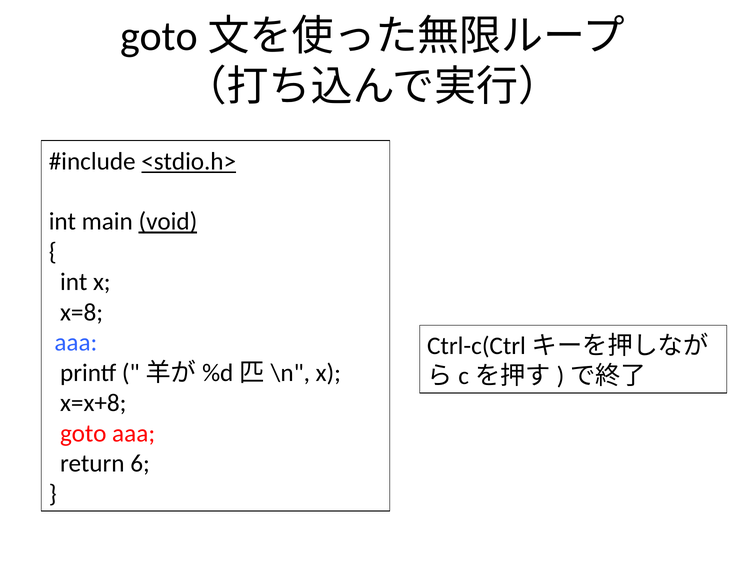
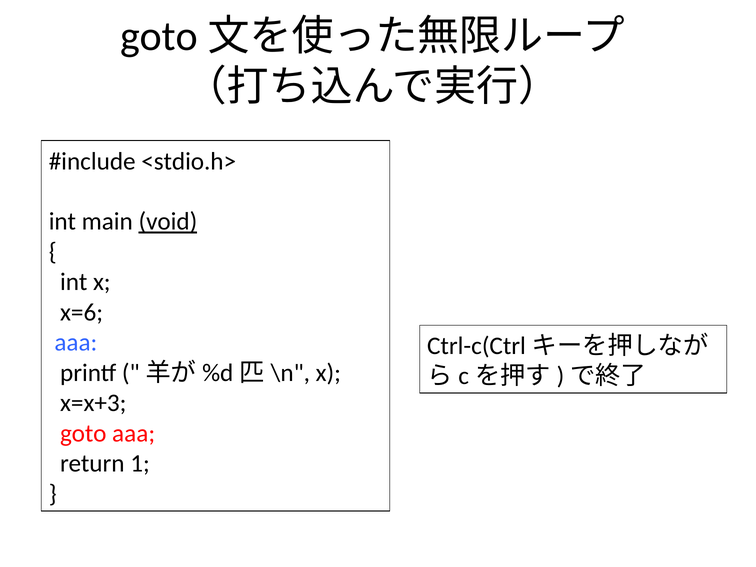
<stdio.h> underline: present -> none
x=8: x=8 -> x=6
x=x+8: x=x+8 -> x=x+3
6: 6 -> 1
